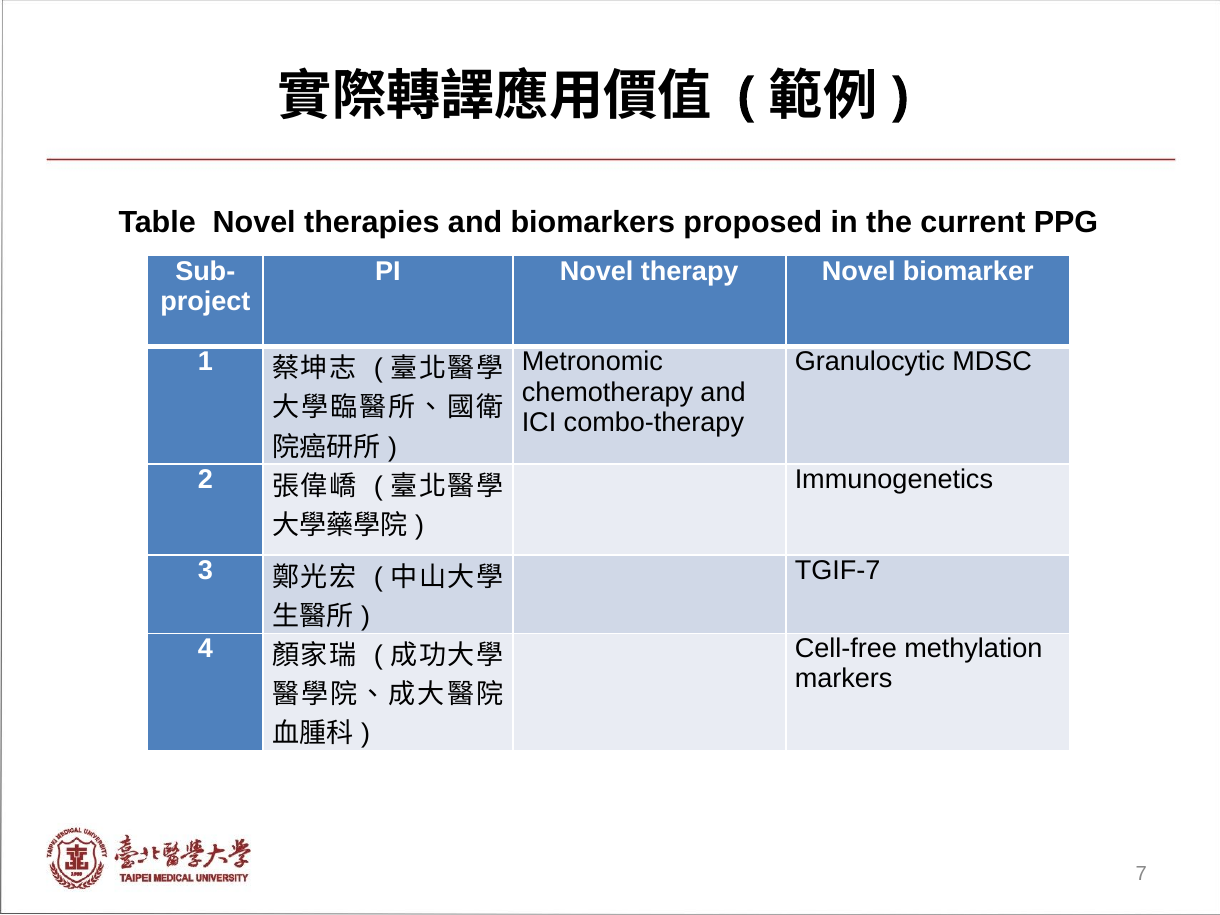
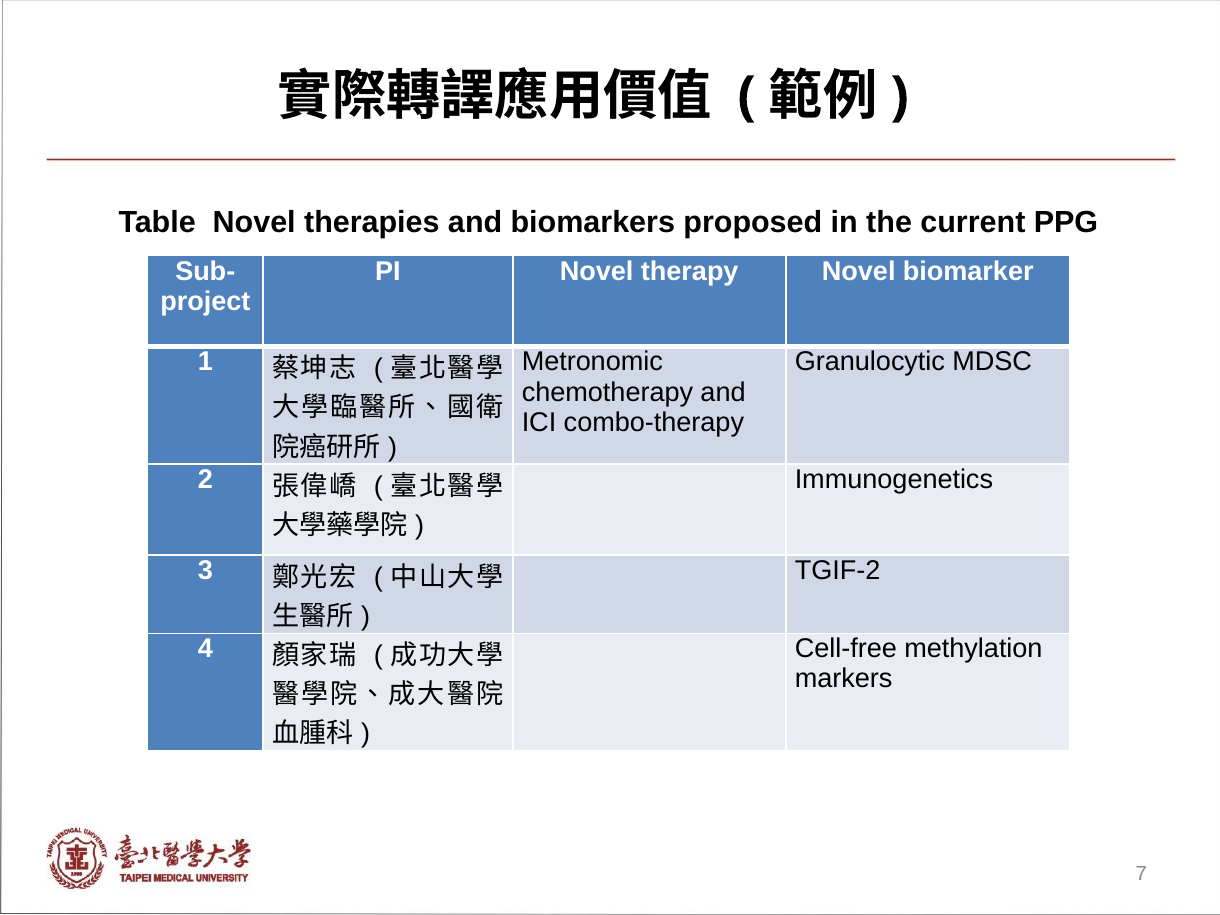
TGIF-7: TGIF-7 -> TGIF-2
